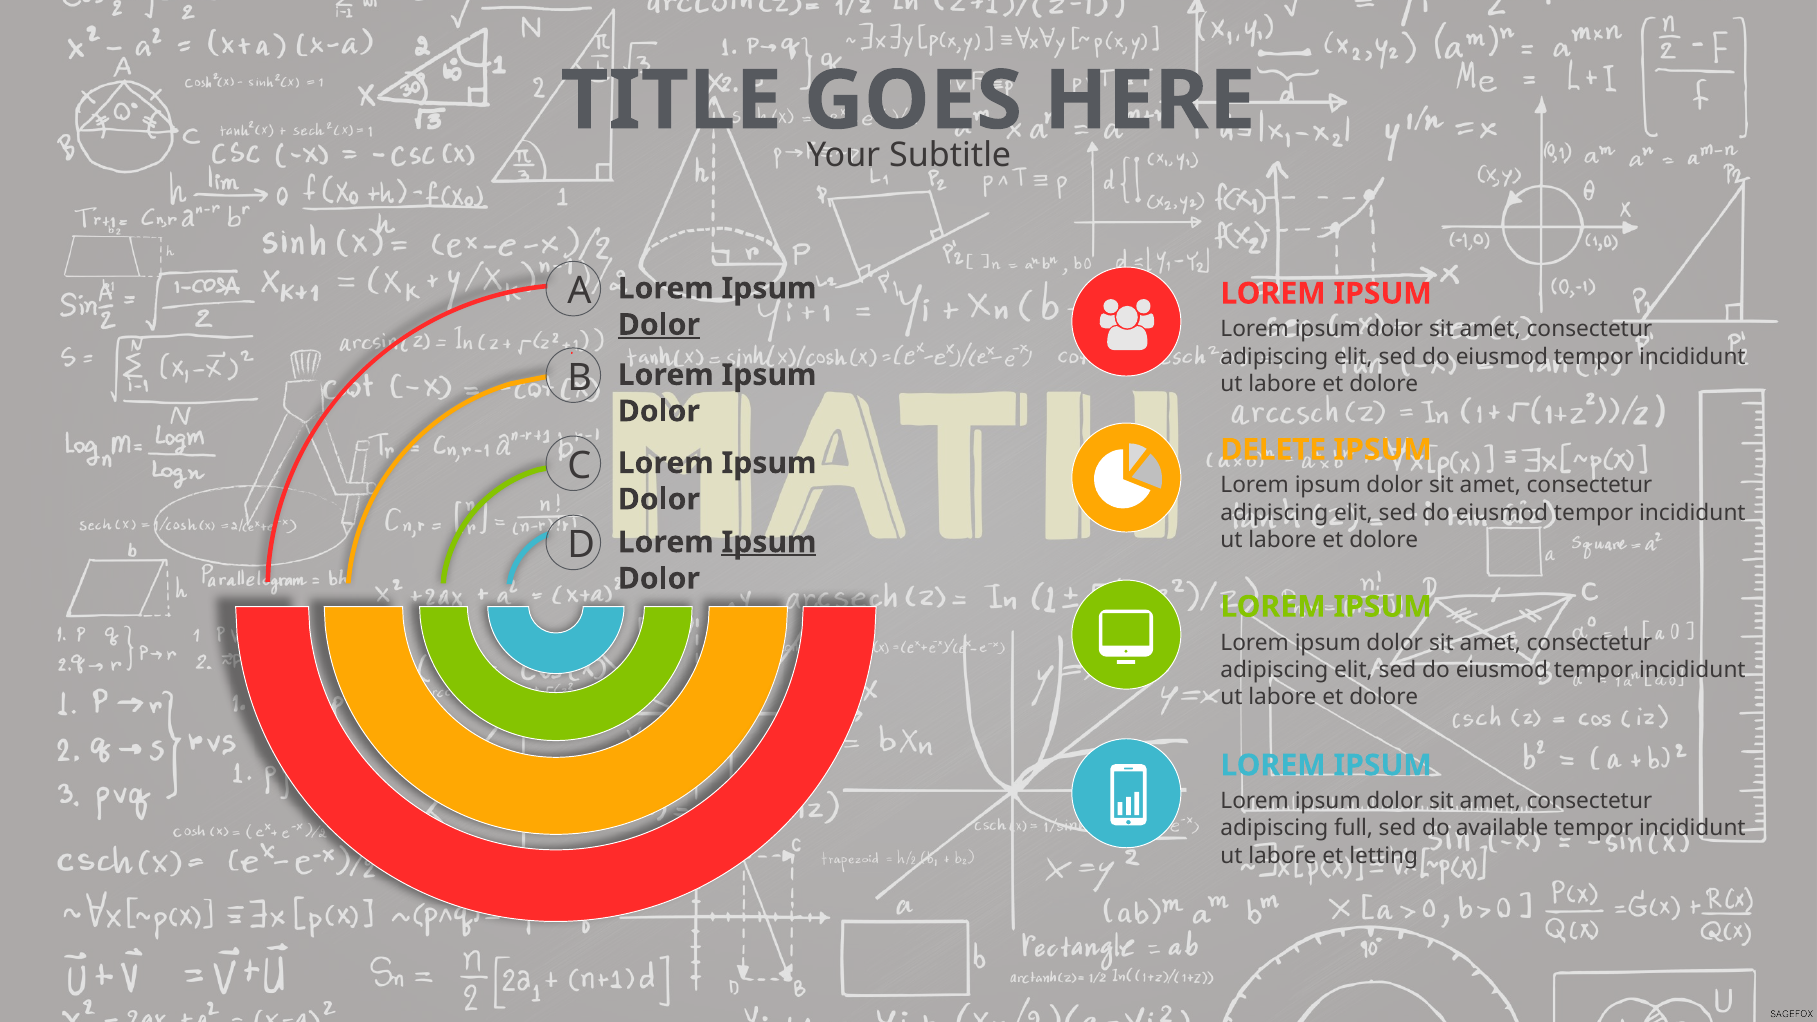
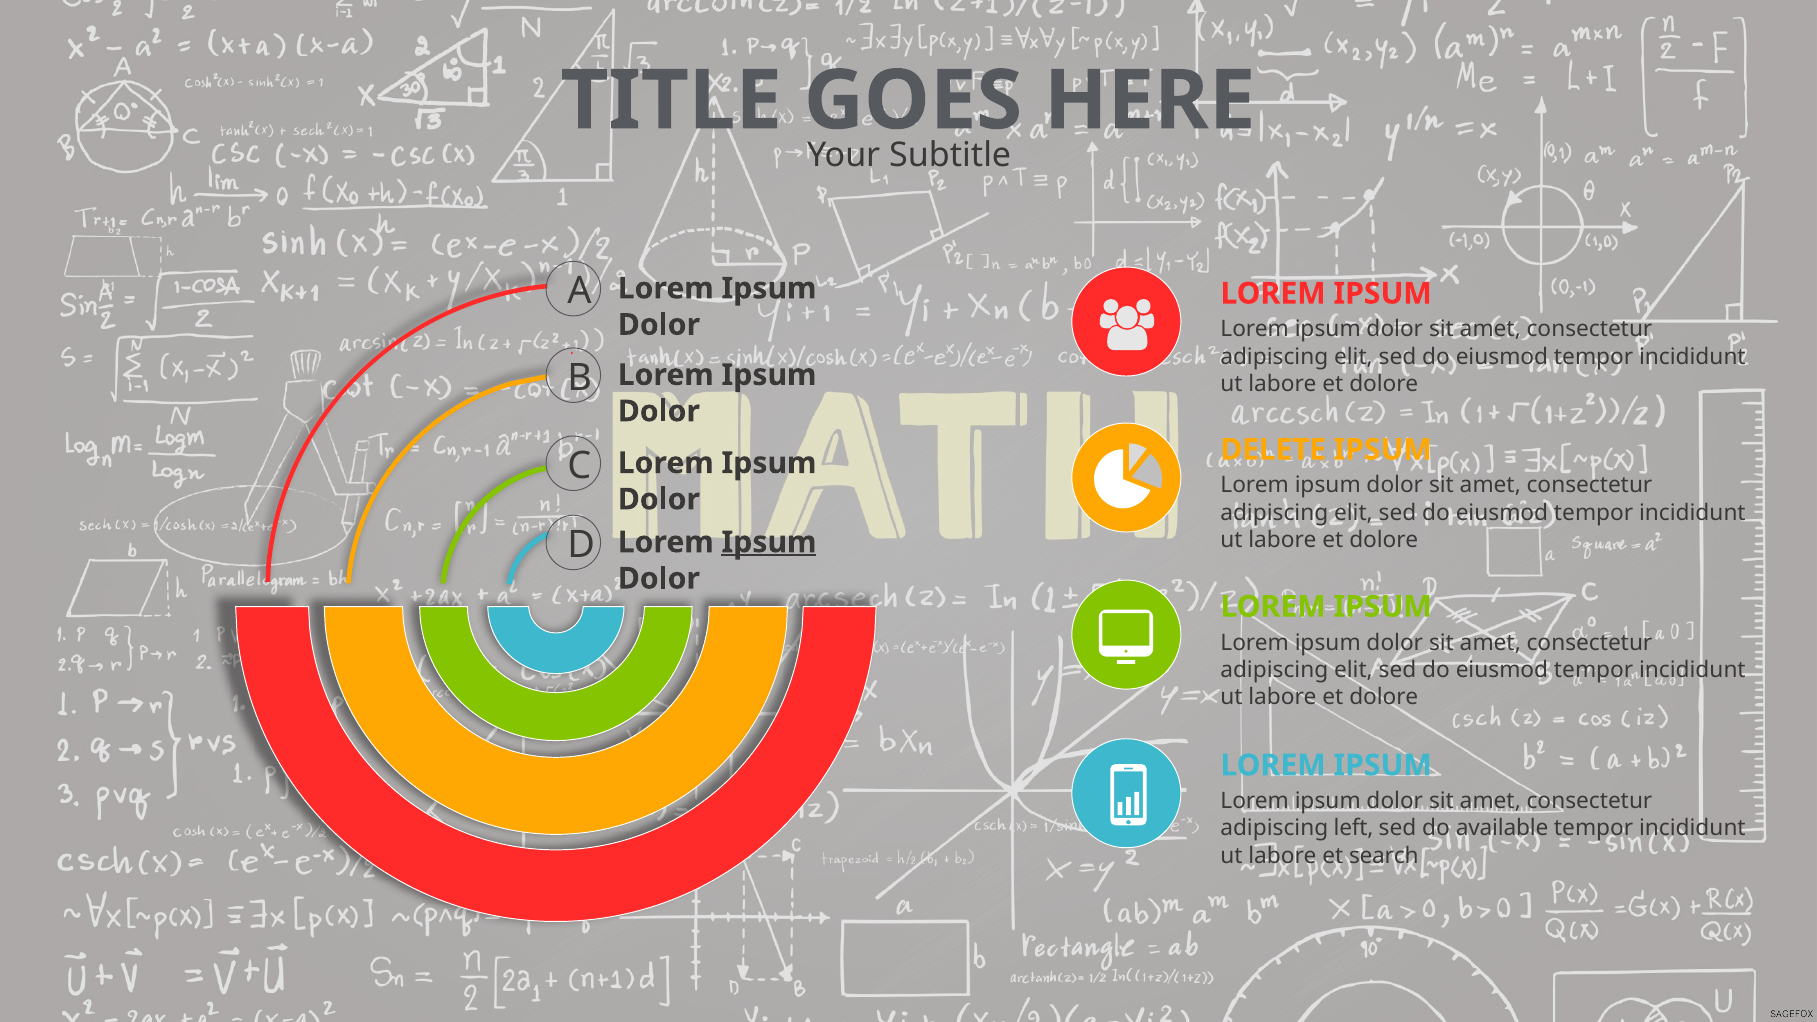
Dolor at (659, 325) underline: present -> none
full: full -> left
letting: letting -> search
